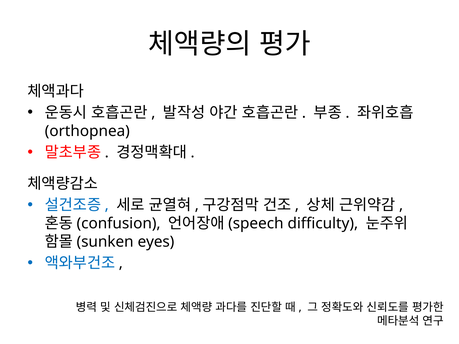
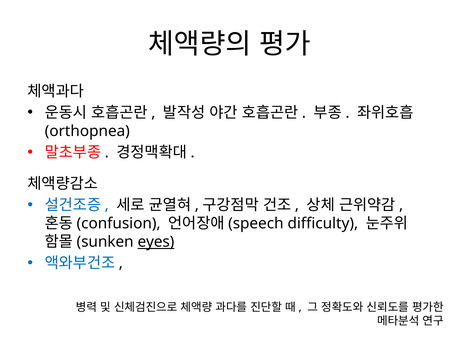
eyes underline: none -> present
